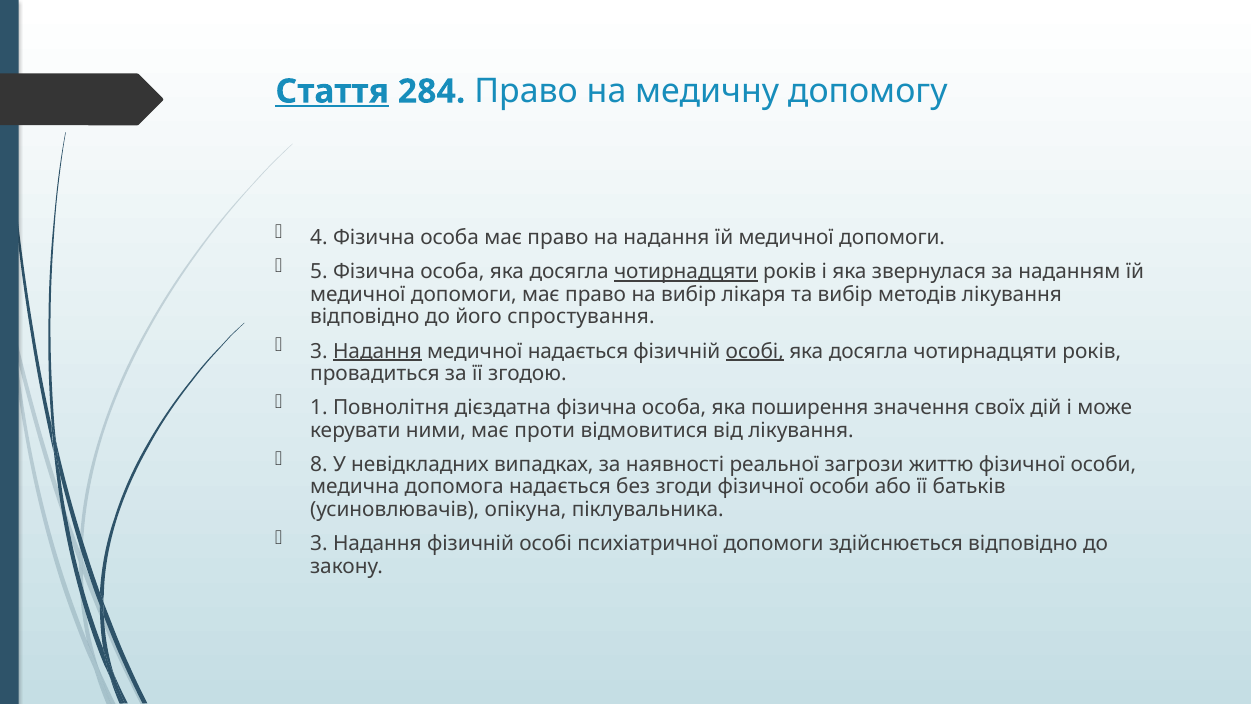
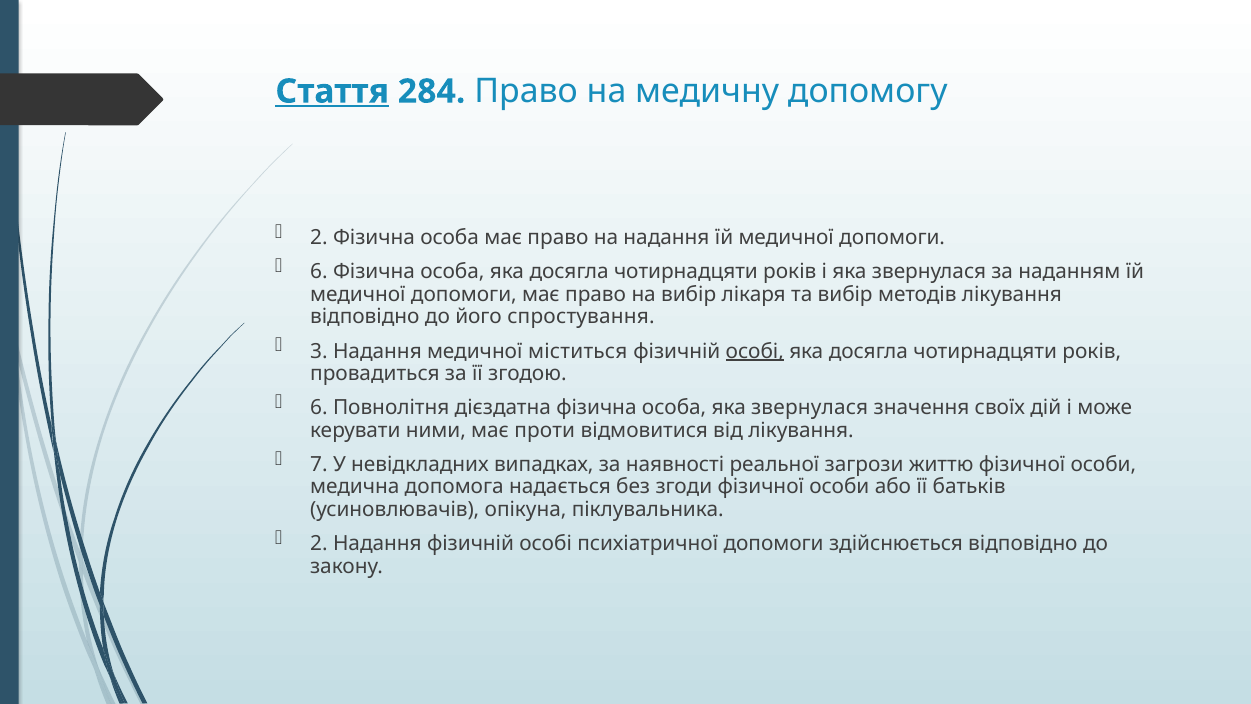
4 at (319, 238): 4 -> 2
5 at (319, 272): 5 -> 6
чотирнадцяти at (686, 272) underline: present -> none
Надання at (377, 351) underline: present -> none
медичної надається: надається -> міститься
1 at (319, 408): 1 -> 6
особа яка поширення: поширення -> звернулася
8: 8 -> 7
3 at (319, 544): 3 -> 2
